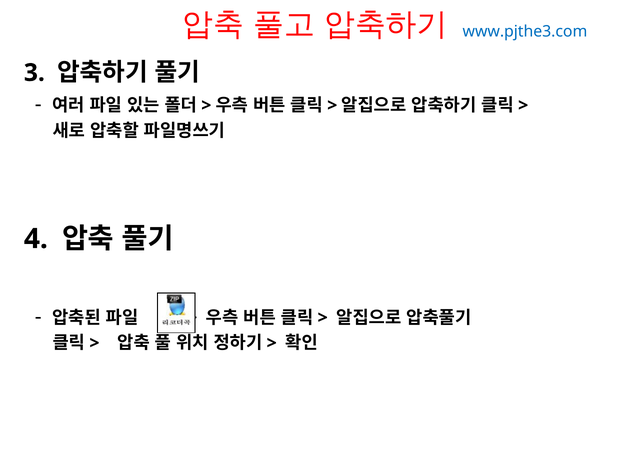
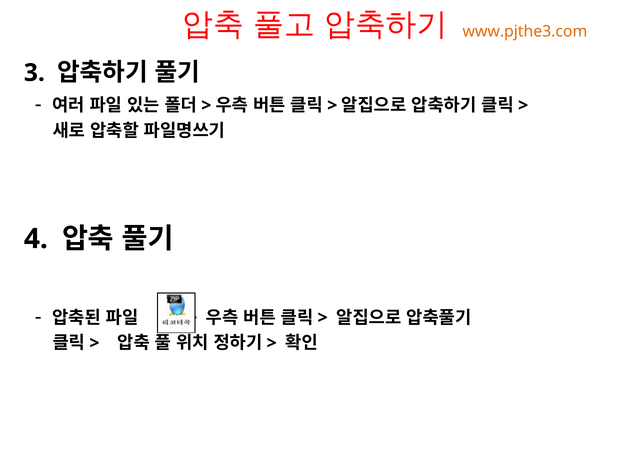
www.pjthe3.com colour: blue -> orange
